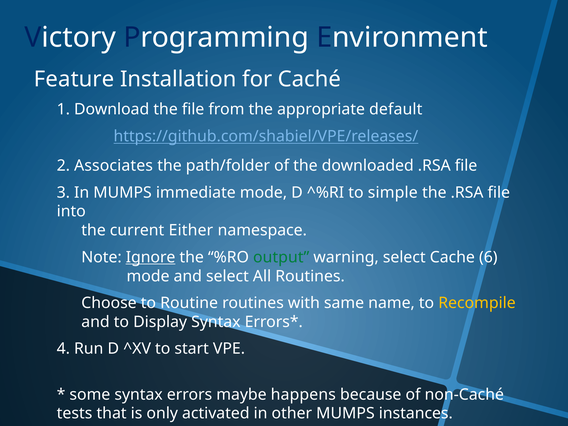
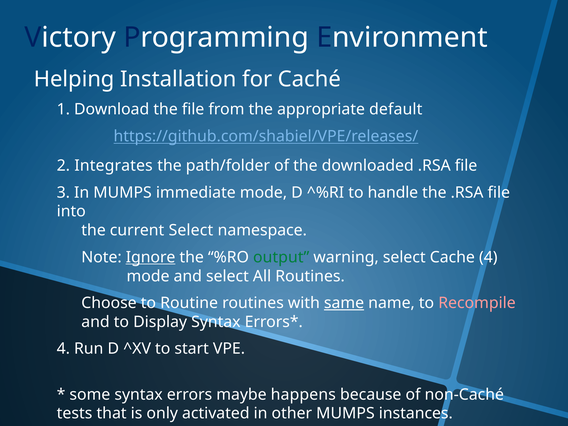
Feature: Feature -> Helping
Associates: Associates -> Integrates
simple: simple -> handle
current Either: Either -> Select
Cache 6: 6 -> 4
same underline: none -> present
Recompile colour: yellow -> pink
